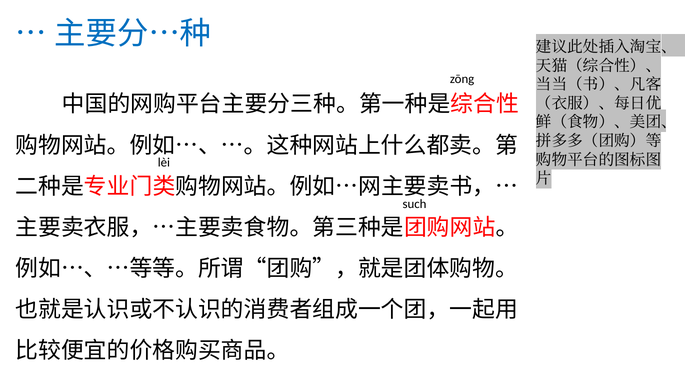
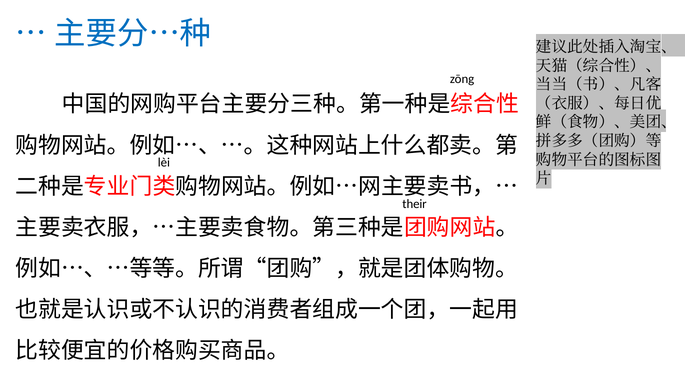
such: such -> their
